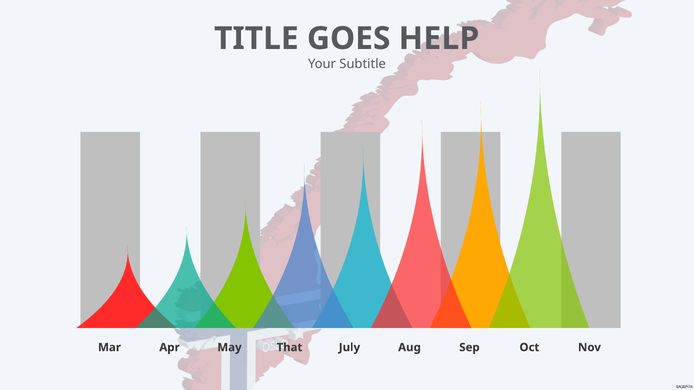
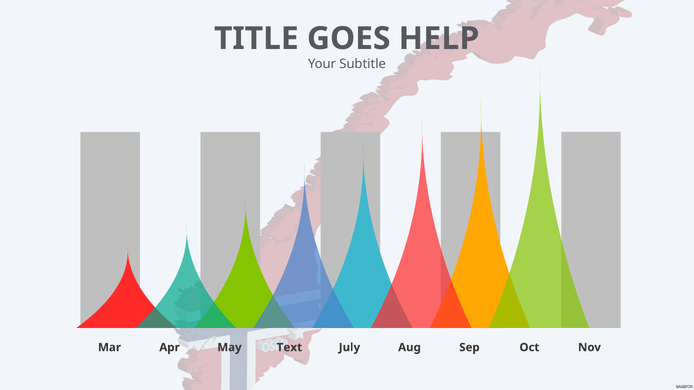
That: That -> Text
